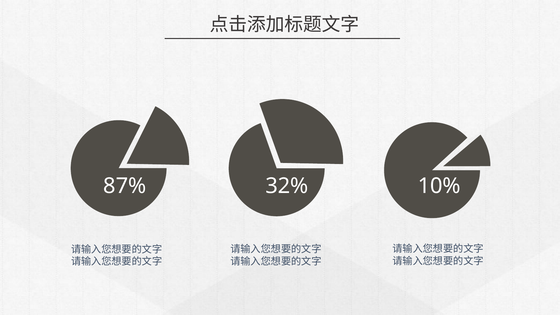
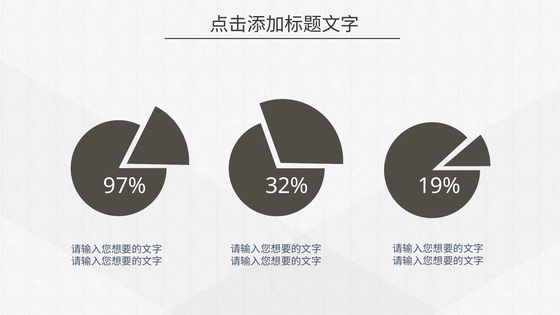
87%: 87% -> 97%
10%: 10% -> 19%
